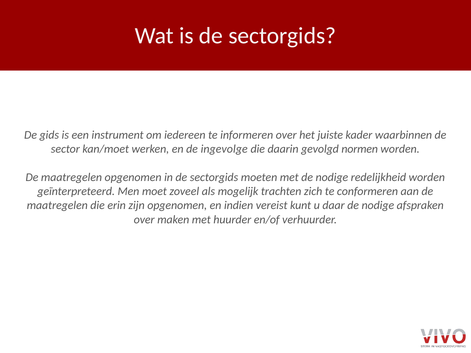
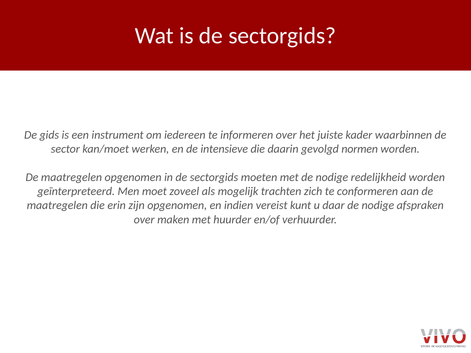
ingevolge: ingevolge -> intensieve
